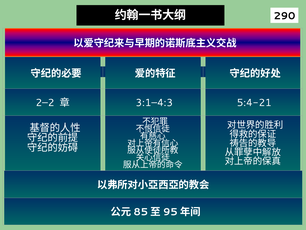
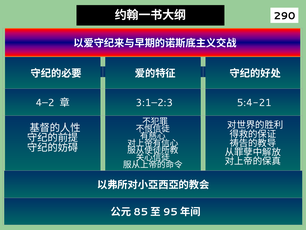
2–2: 2–2 -> 4–2
3:1–4:3: 3:1–4:3 -> 3:1–2:3
